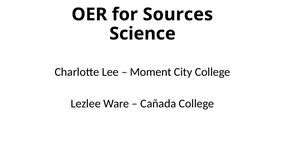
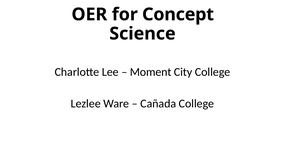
Sources: Sources -> Concept
